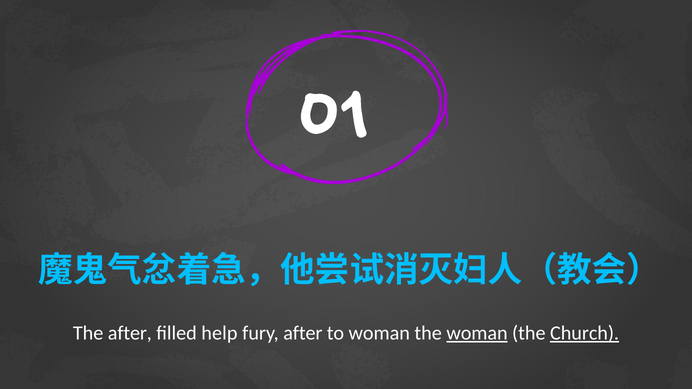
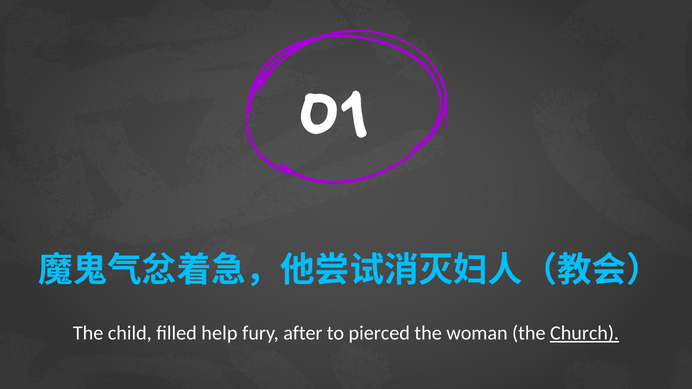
The after: after -> child
to woman: woman -> pierced
woman at (477, 333) underline: present -> none
